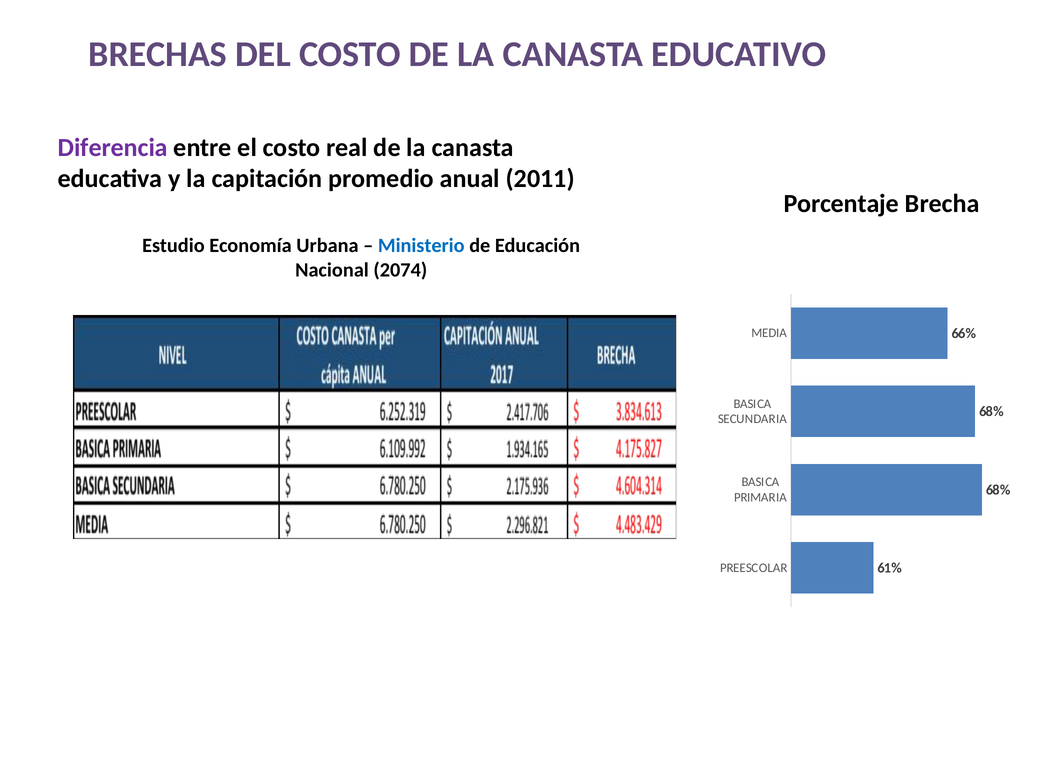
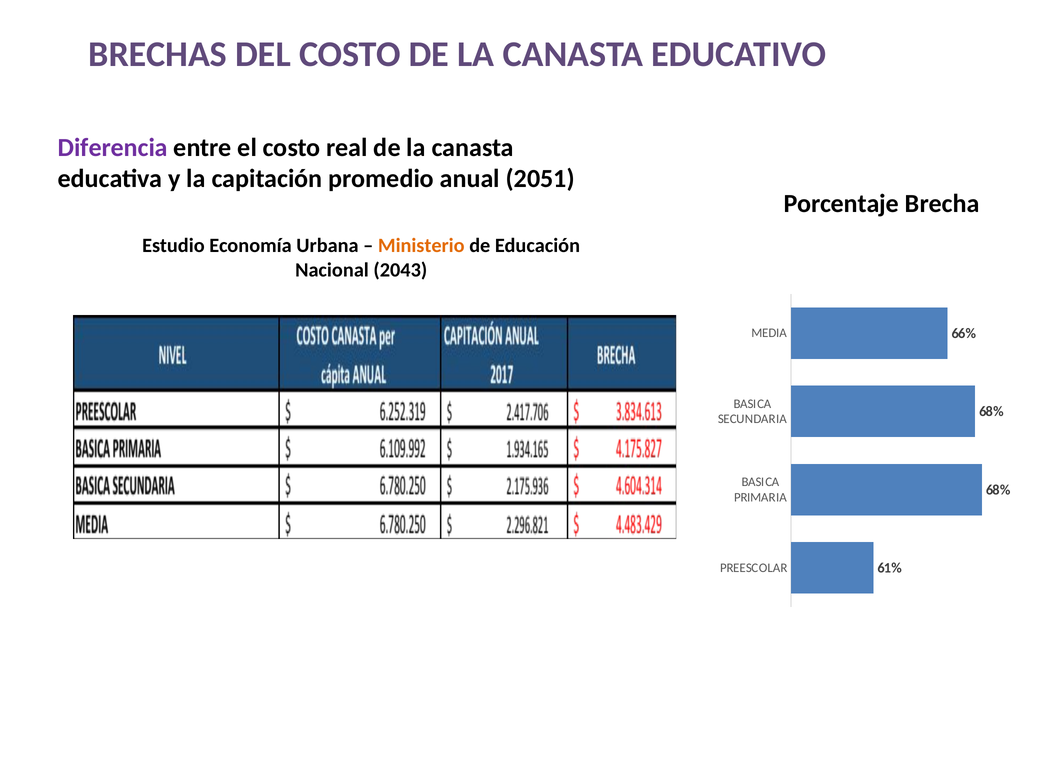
2011: 2011 -> 2051
Ministerio colour: blue -> orange
2074: 2074 -> 2043
